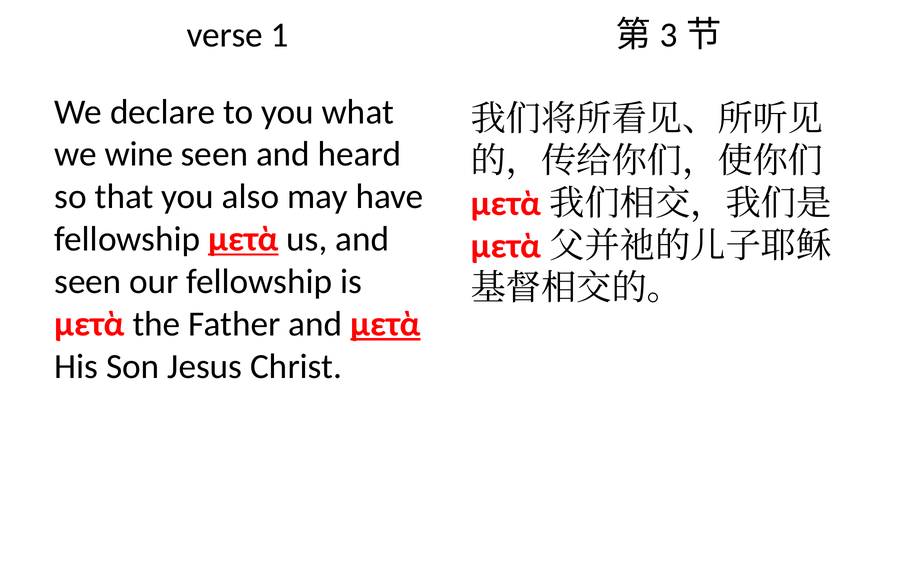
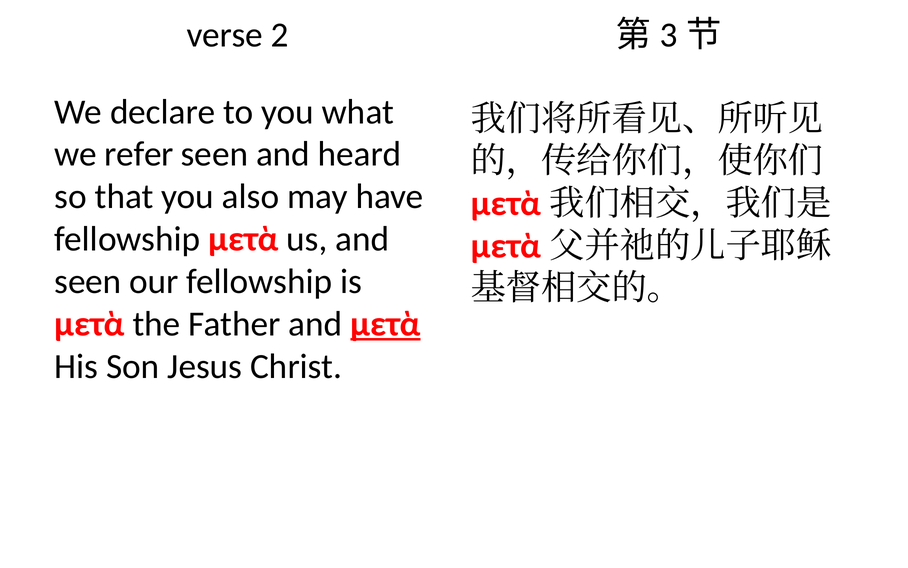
1: 1 -> 2
wine: wine -> refer
μετὰ at (243, 239) underline: present -> none
